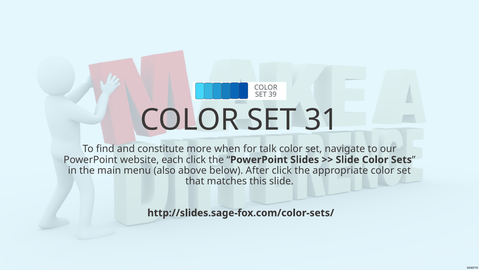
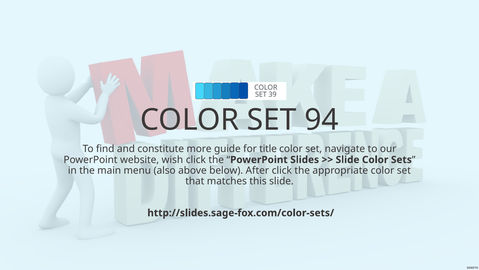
31: 31 -> 94
when: when -> guide
talk: talk -> title
each: each -> wish
